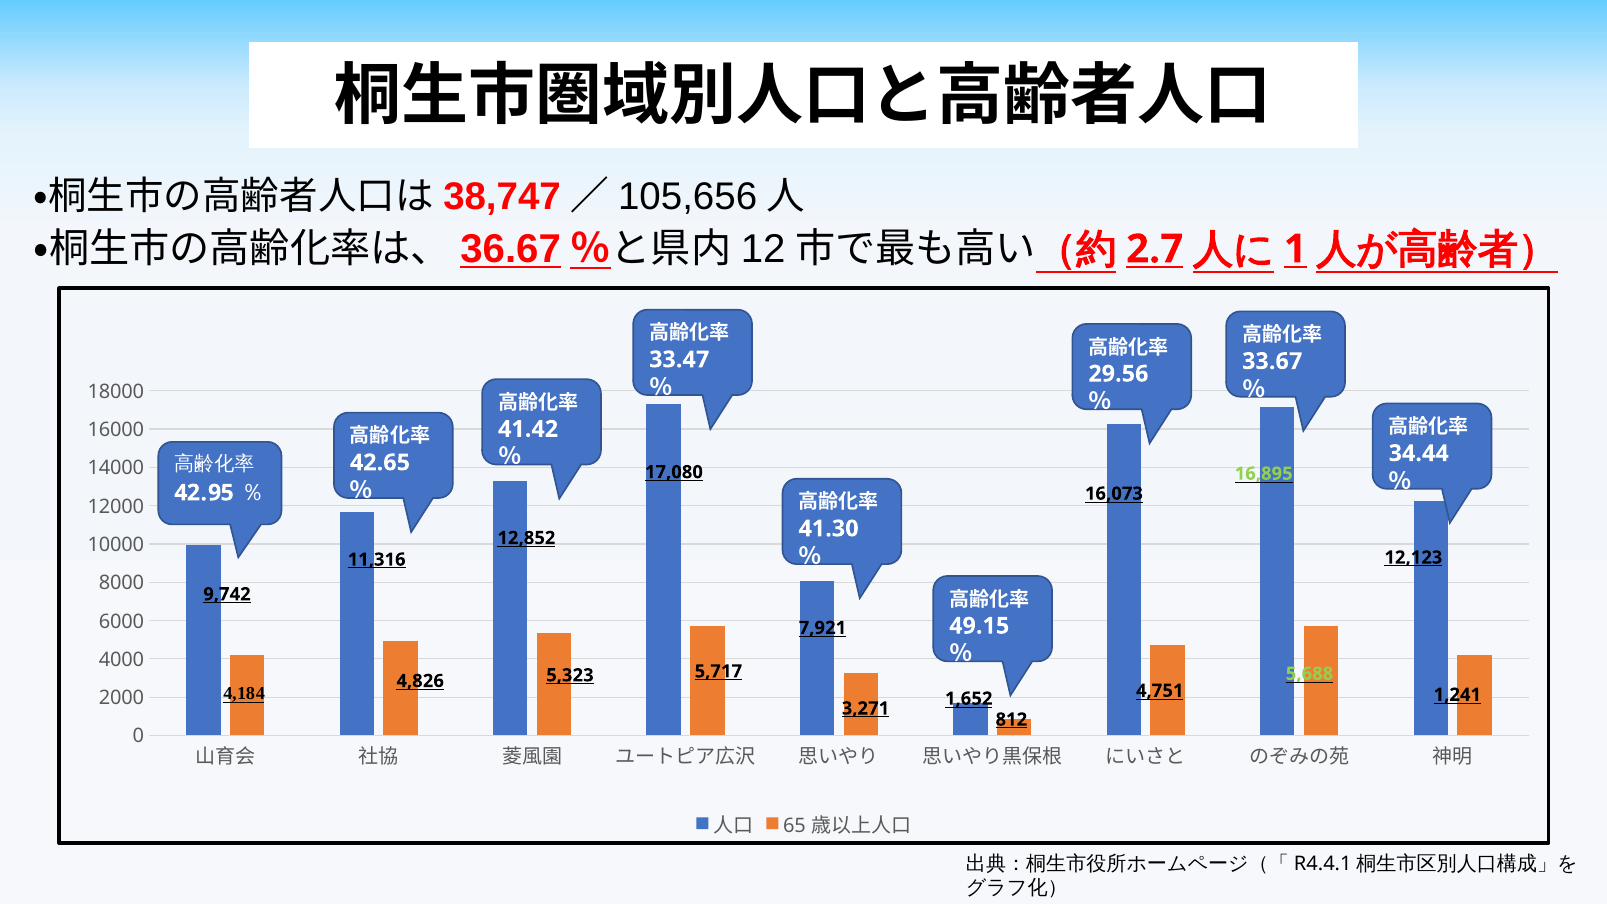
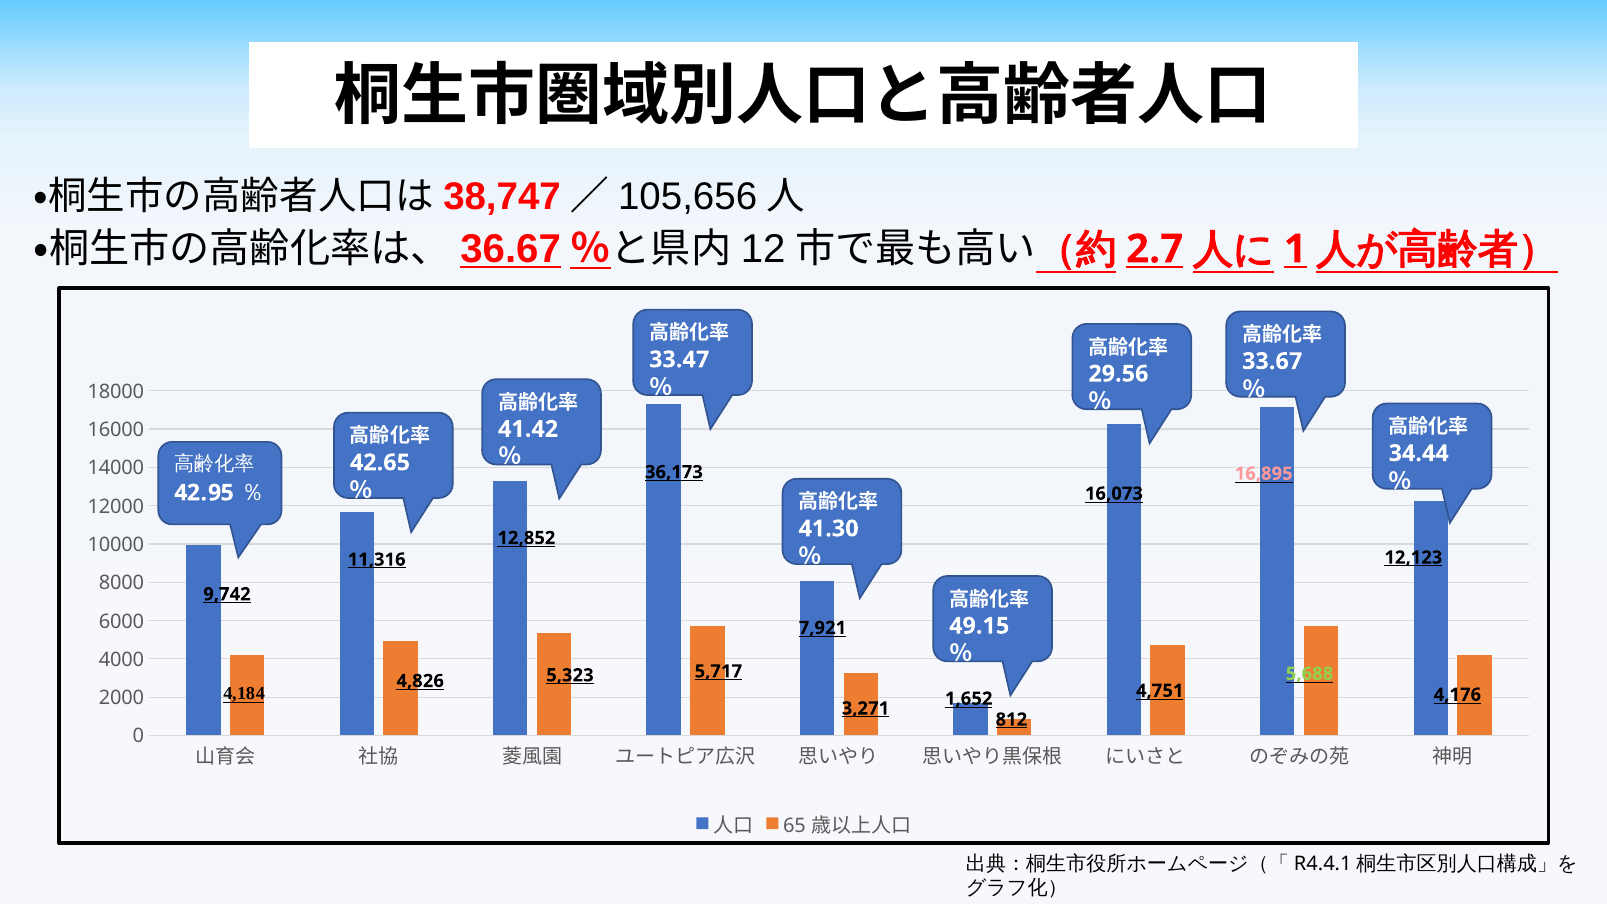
17,080: 17,080 -> 36,173
16,895 colour: light green -> pink
1,241: 1,241 -> 4,176
